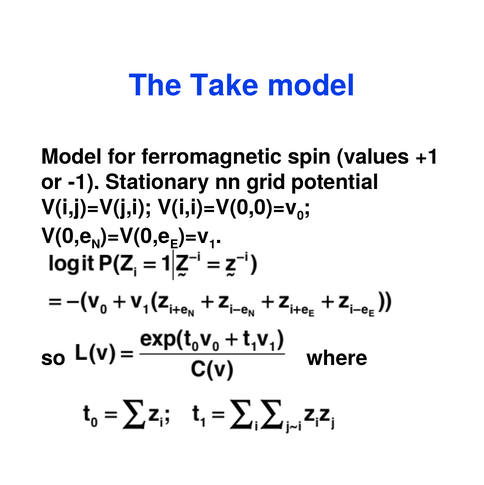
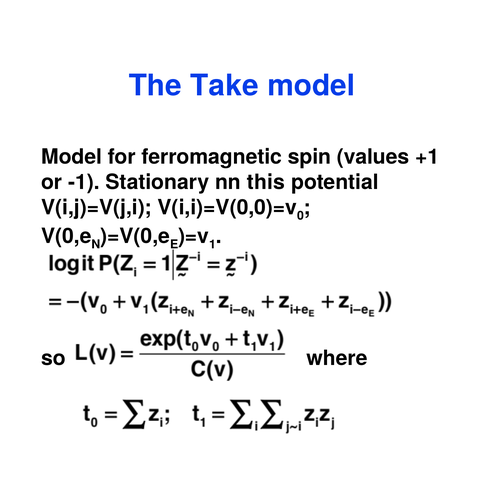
grid: grid -> this
